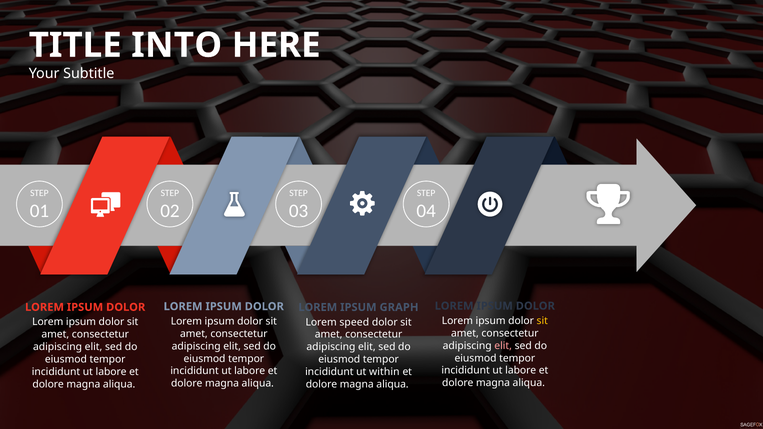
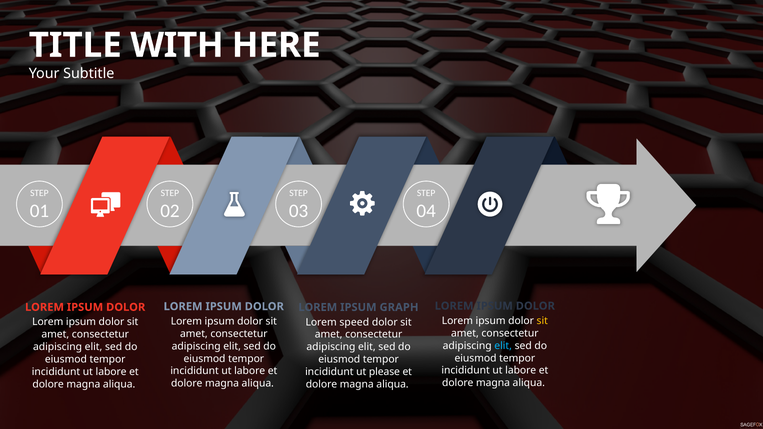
INTO: INTO -> WITH
elit at (503, 346) colour: pink -> light blue
within: within -> please
